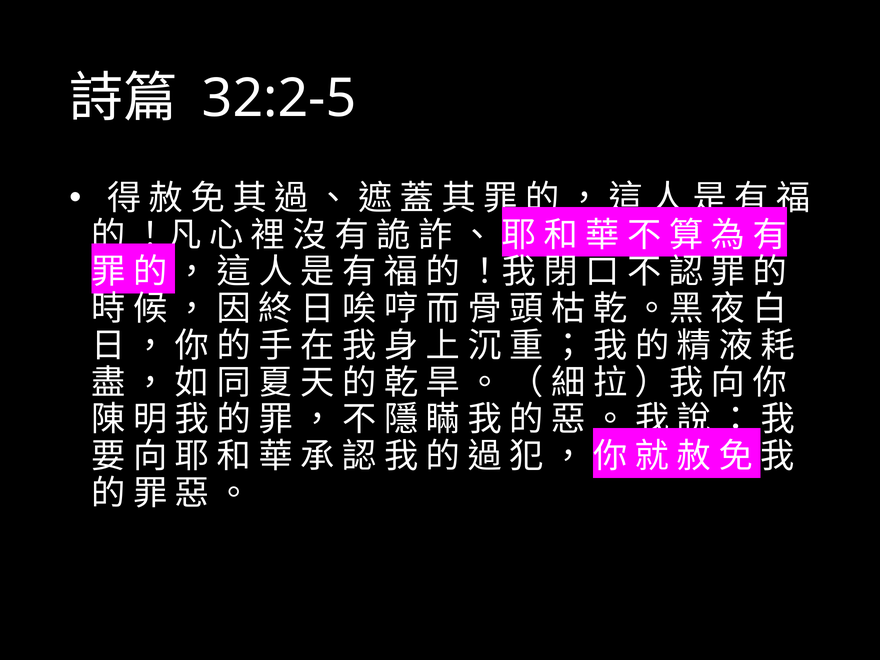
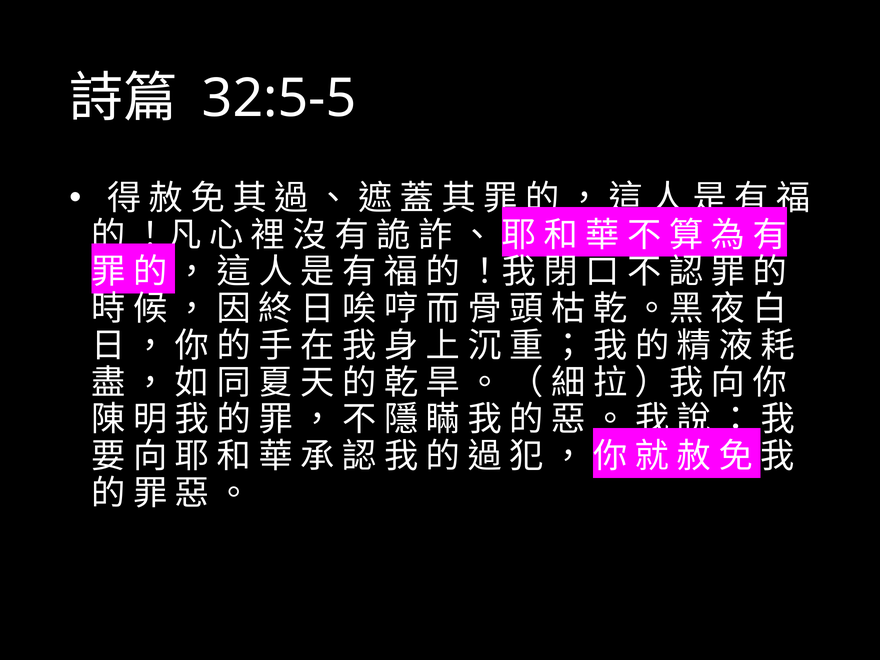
32:2-5: 32:2-5 -> 32:5-5
